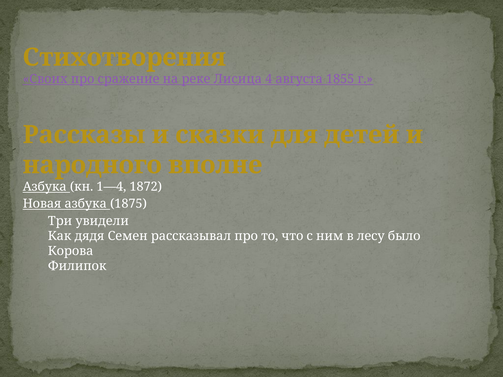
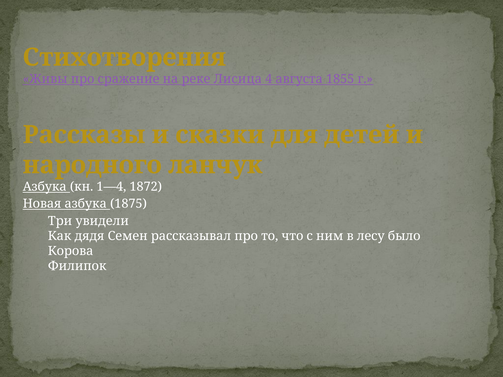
Своих: Своих -> Живы
вполне: вполне -> ланчук
